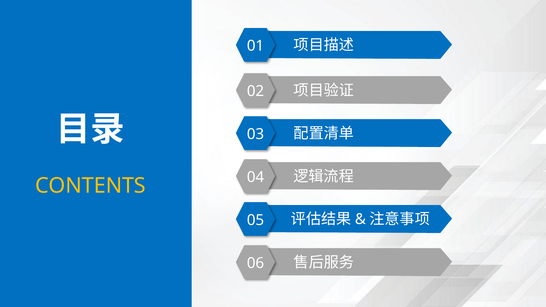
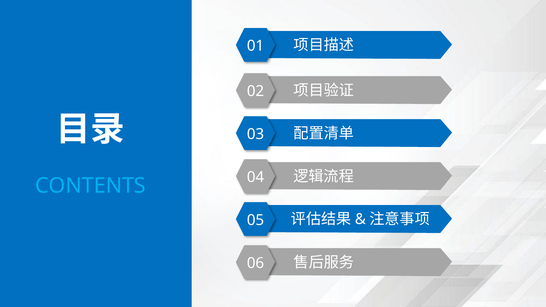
CONTENTS colour: yellow -> light blue
